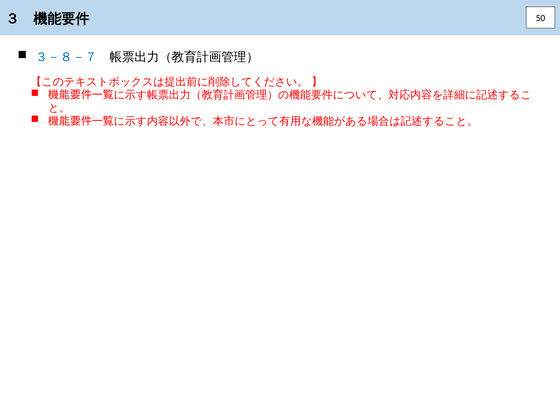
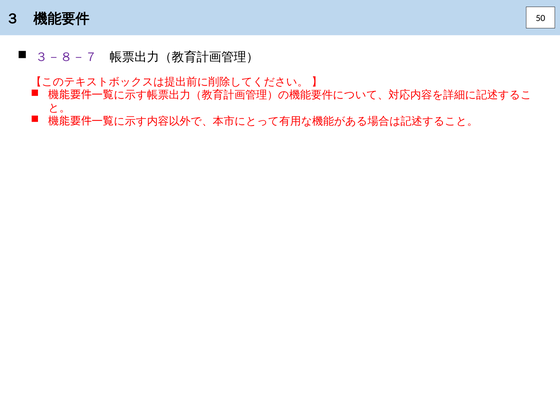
３－８－７ colour: blue -> purple
